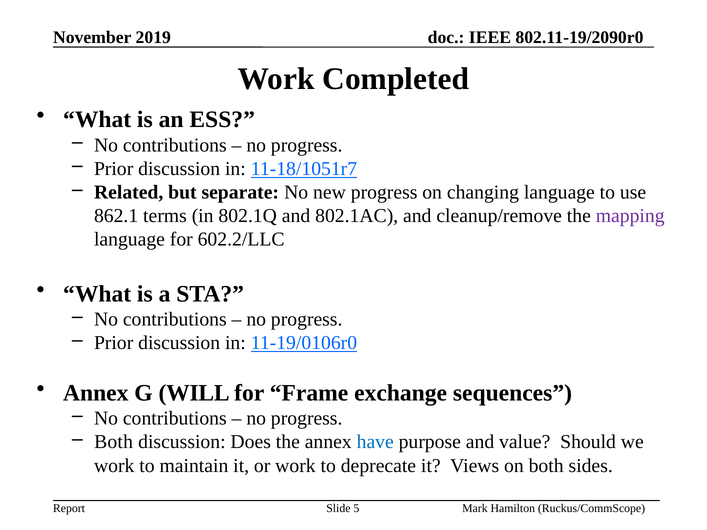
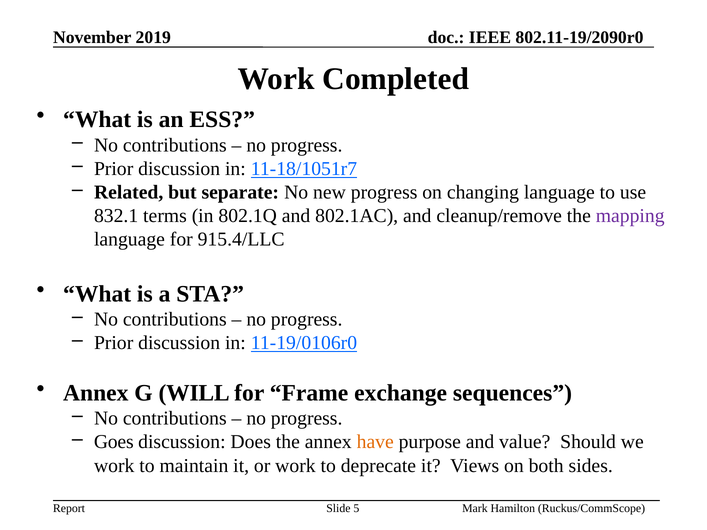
862.1: 862.1 -> 832.1
602.2/LLC: 602.2/LLC -> 915.4/LLC
Both at (114, 442): Both -> Goes
have colour: blue -> orange
